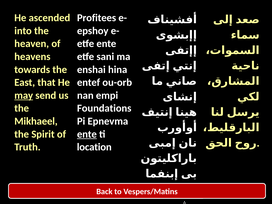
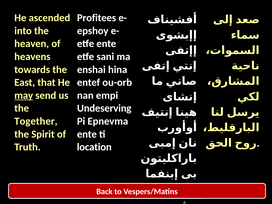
Foundations: Foundations -> Undeserving
Mikhaeel: Mikhaeel -> Together
ente at (87, 134) underline: present -> none
